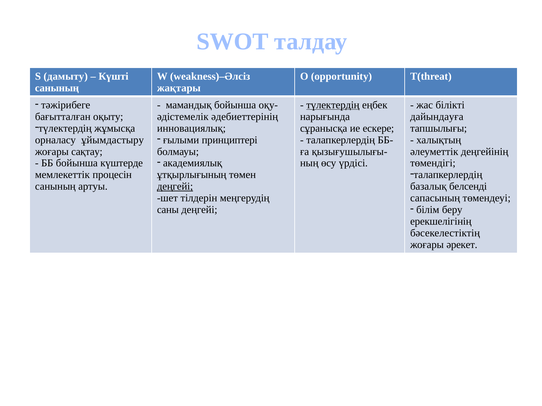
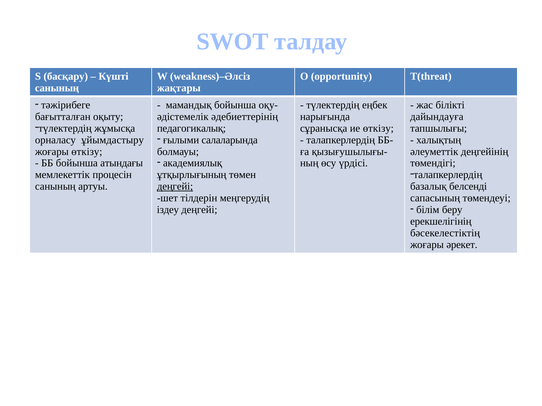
дамыту: дамыту -> басқару
түлектердің at (333, 105) underline: present -> none
инновациялық: инновациялық -> педагогикалық
ие ескере: ескере -> өткізу
принциптері: принциптері -> салаларында
жоғары сақтау: сақтау -> өткізу
күштерде: күштерде -> атындағы
саны: саны -> іздеу
